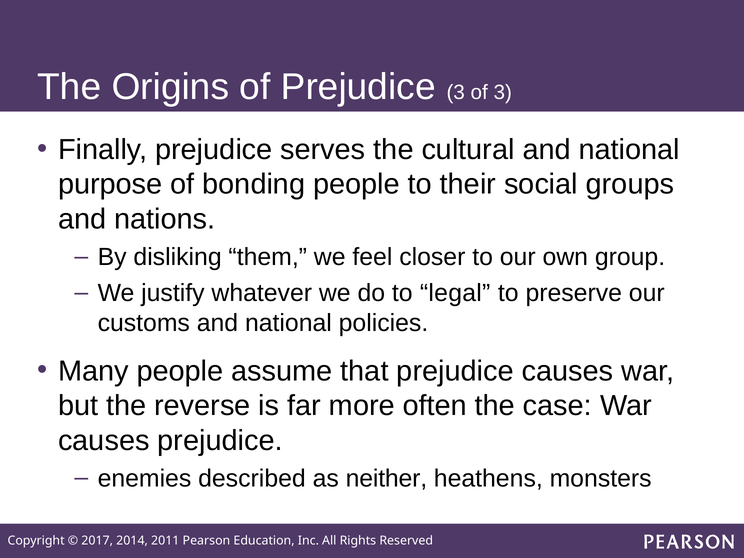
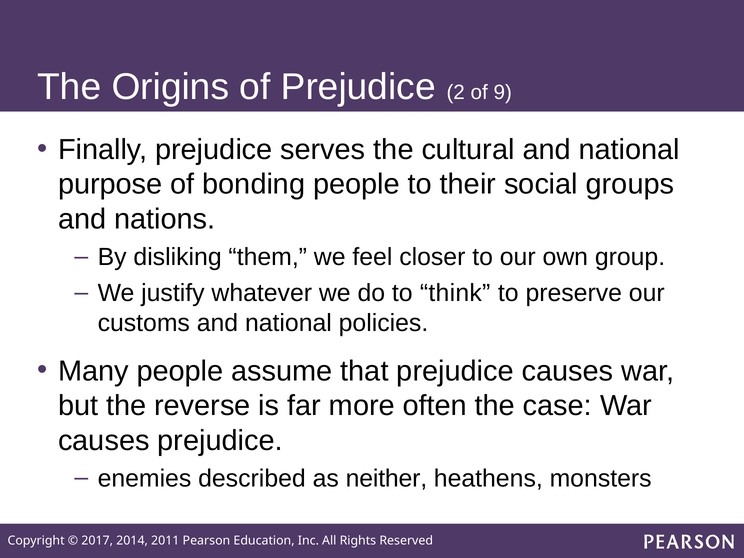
Prejudice 3: 3 -> 2
of 3: 3 -> 9
legal: legal -> think
